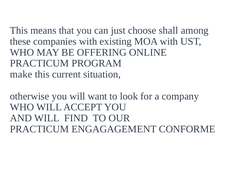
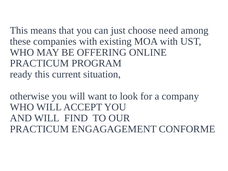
shall: shall -> need
make: make -> ready
